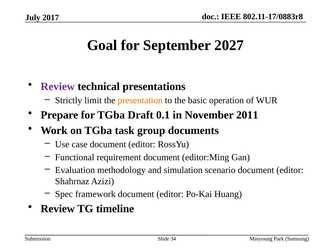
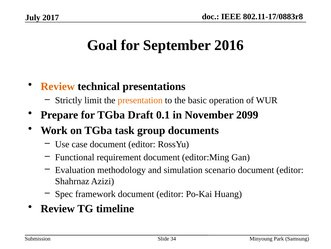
2027: 2027 -> 2016
Review at (58, 86) colour: purple -> orange
2011: 2011 -> 2099
